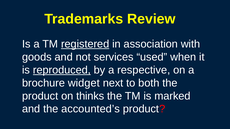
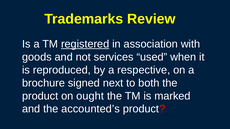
reproduced underline: present -> none
widget: widget -> signed
thinks: thinks -> ought
